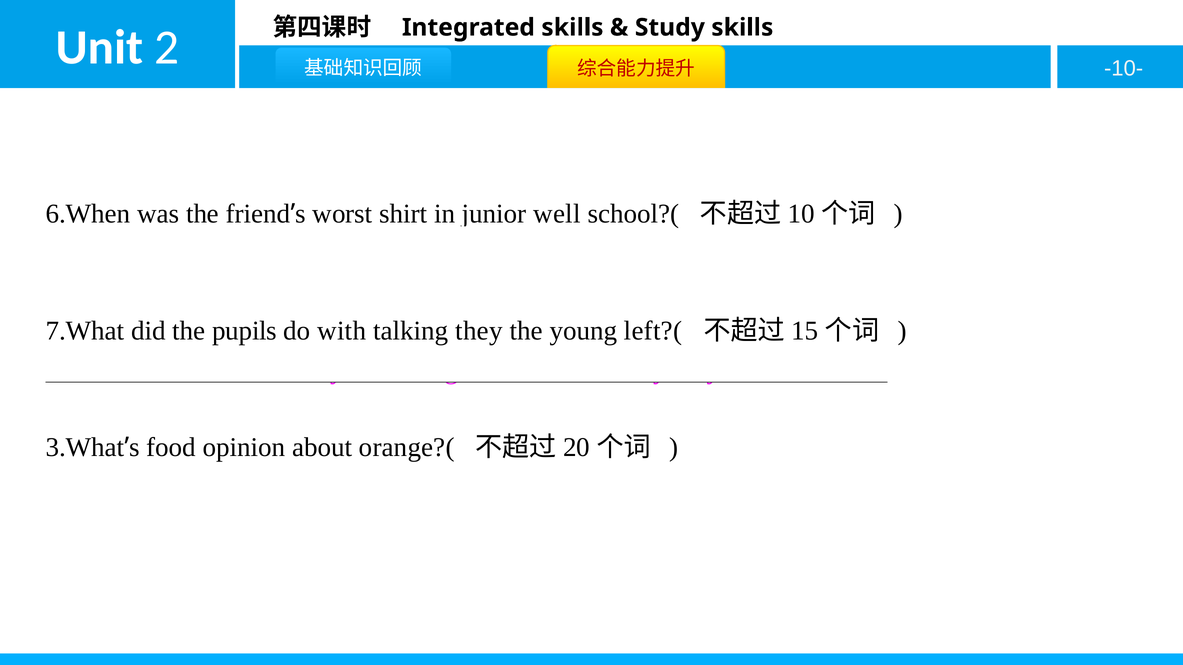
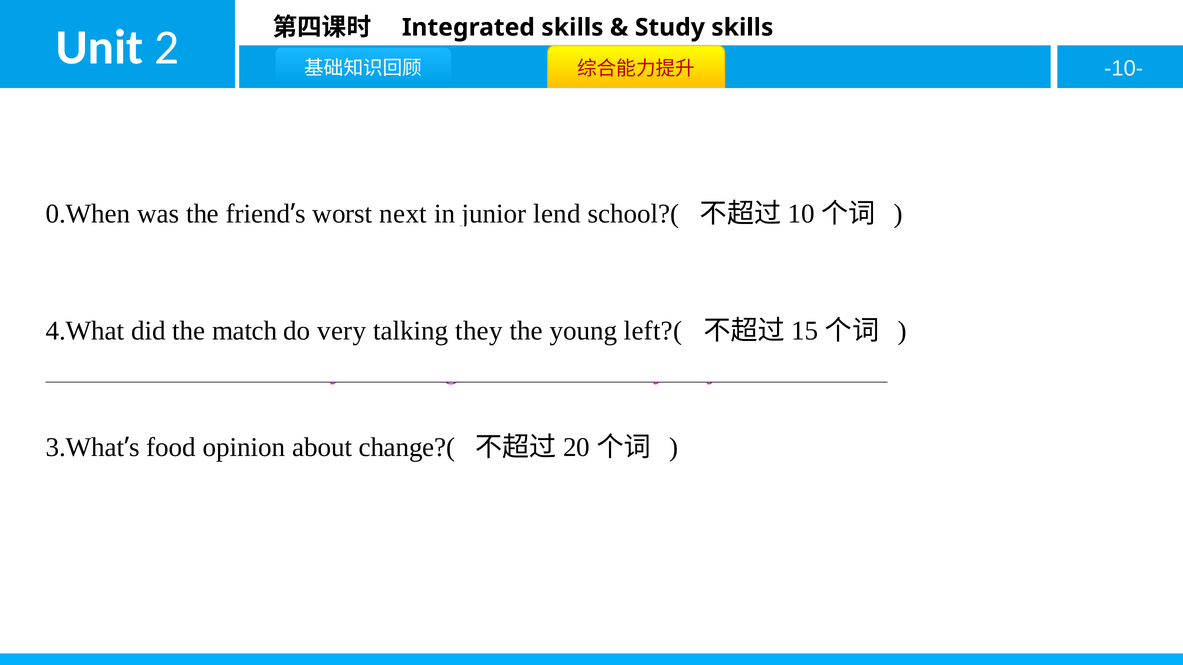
6.When: 6.When -> 0.When
worst shirt: shirt -> next
well: well -> lend
7.What: 7.What -> 4.What
pupils: pupils -> match
do with: with -> very
orange?(: orange?( -> change?(
